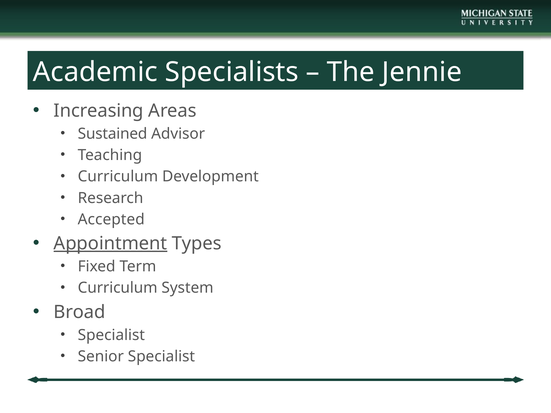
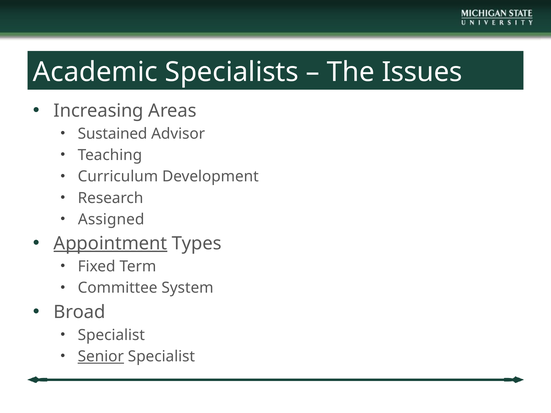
Jennie: Jennie -> Issues
Accepted: Accepted -> Assigned
Curriculum at (118, 288): Curriculum -> Committee
Senior underline: none -> present
